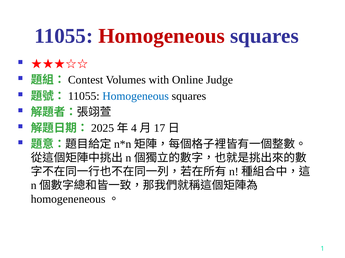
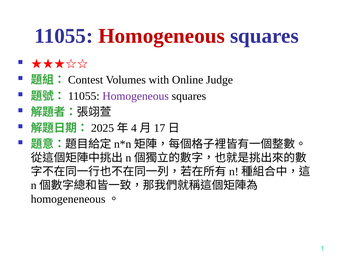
Homogeneous at (136, 96) colour: blue -> purple
